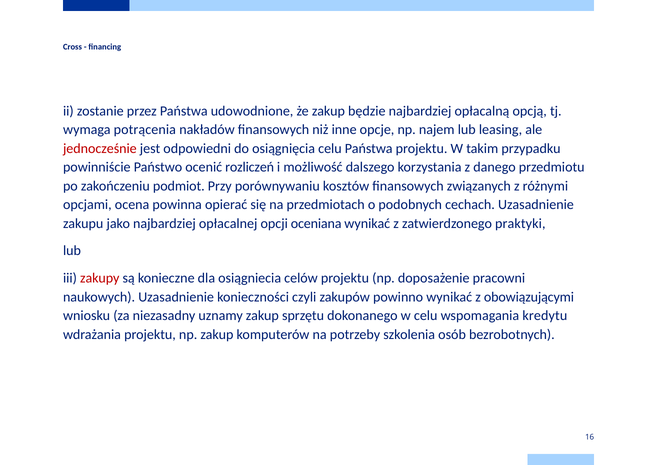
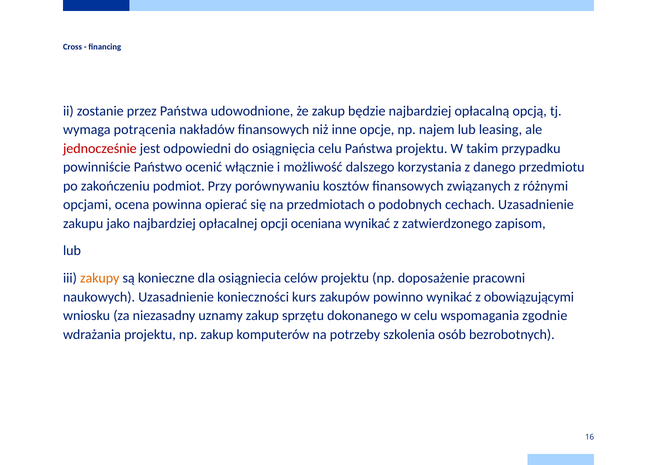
rozliczeń: rozliczeń -> włącznie
praktyki: praktyki -> zapisom
zakupy colour: red -> orange
czyli: czyli -> kurs
kredytu: kredytu -> zgodnie
